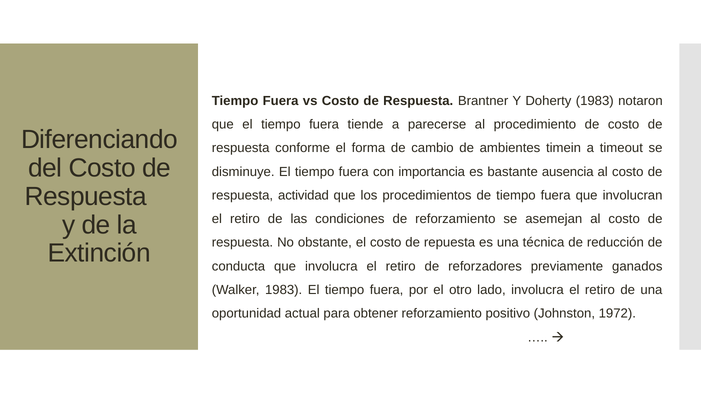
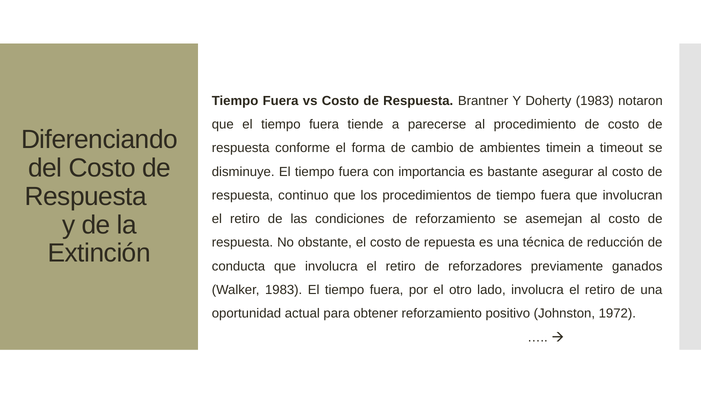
ausencia: ausencia -> asegurar
actividad: actividad -> continuo
